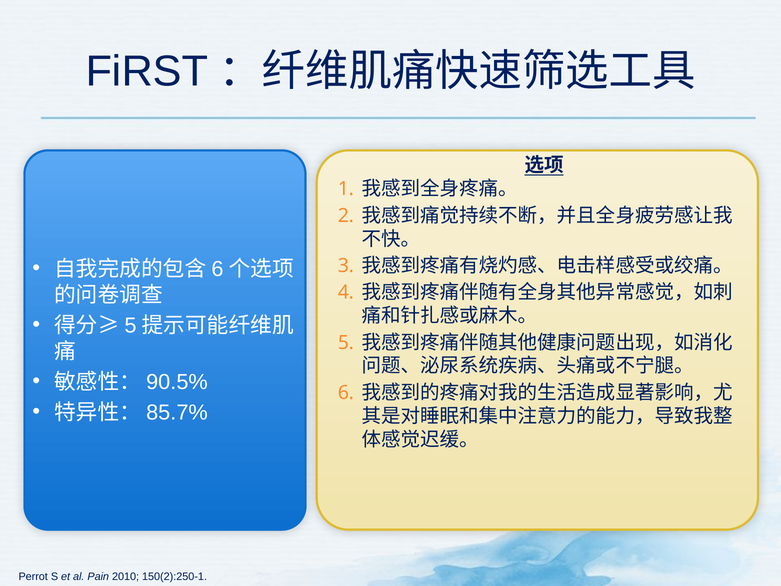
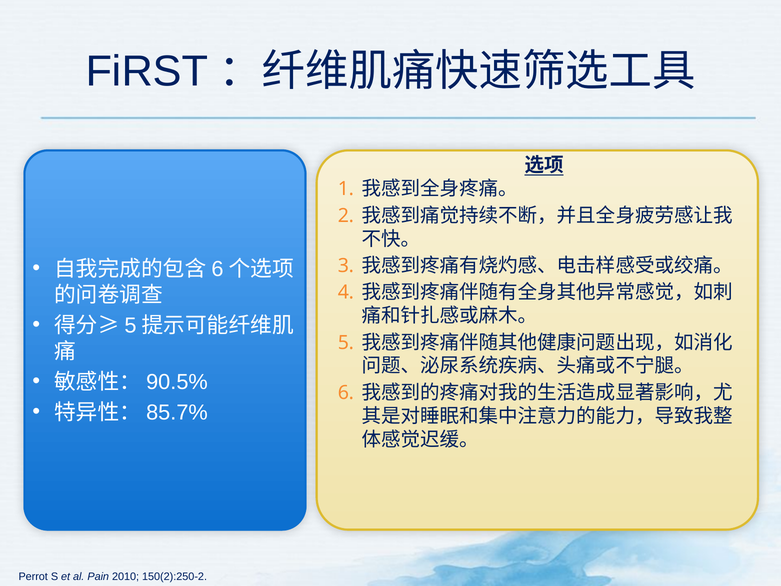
150(2):250-1: 150(2):250-1 -> 150(2):250-2
